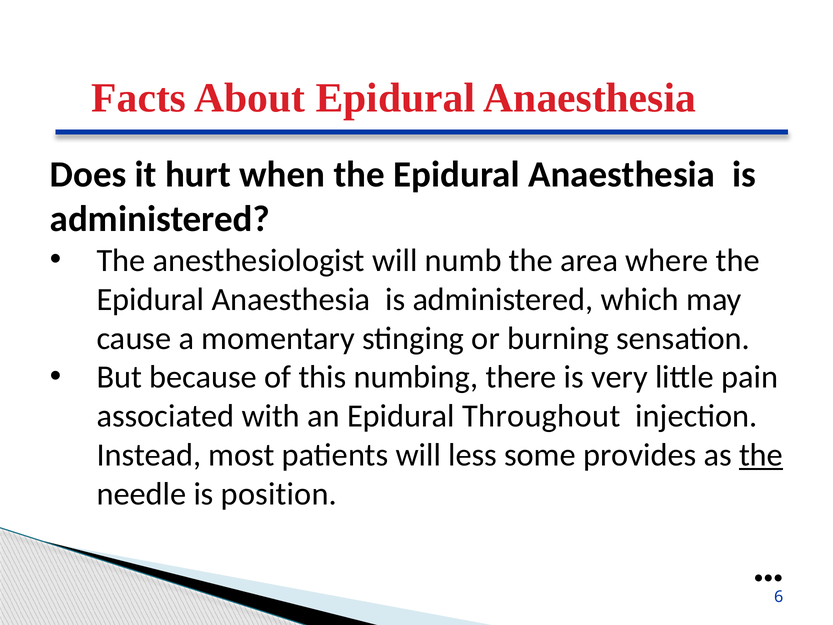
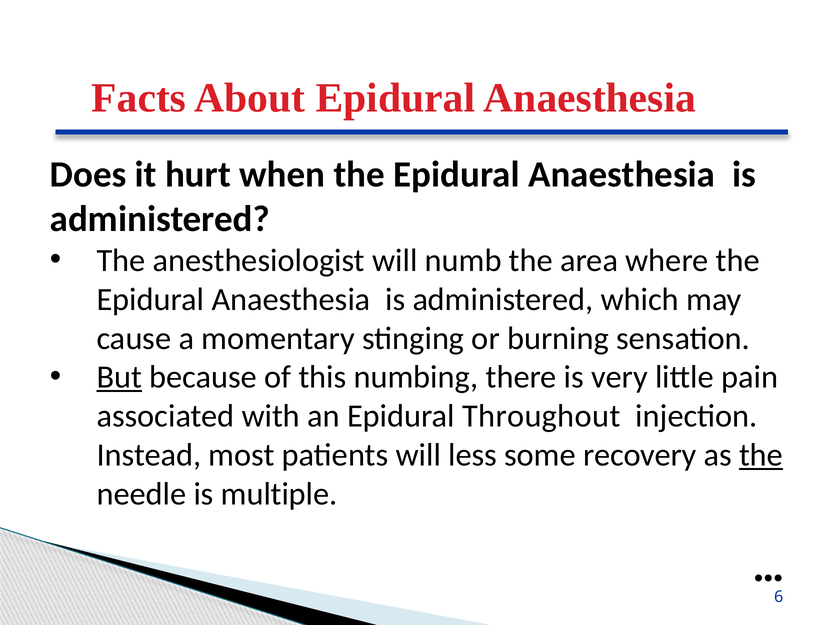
But underline: none -> present
provides: provides -> recovery
position: position -> multiple
